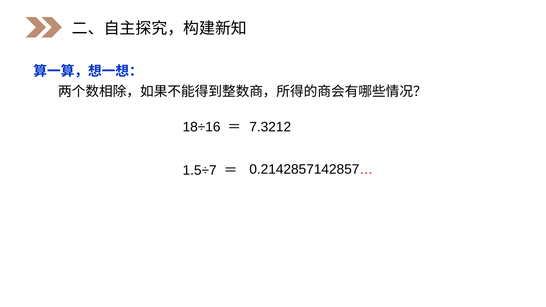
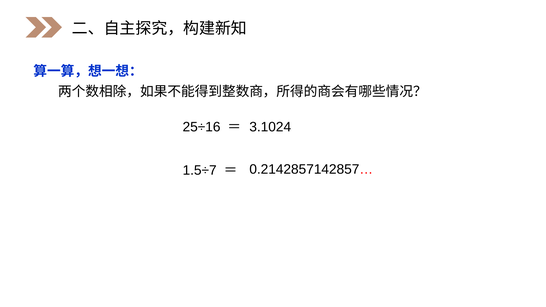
18÷16: 18÷16 -> 25÷16
7.3212: 7.3212 -> 3.1024
